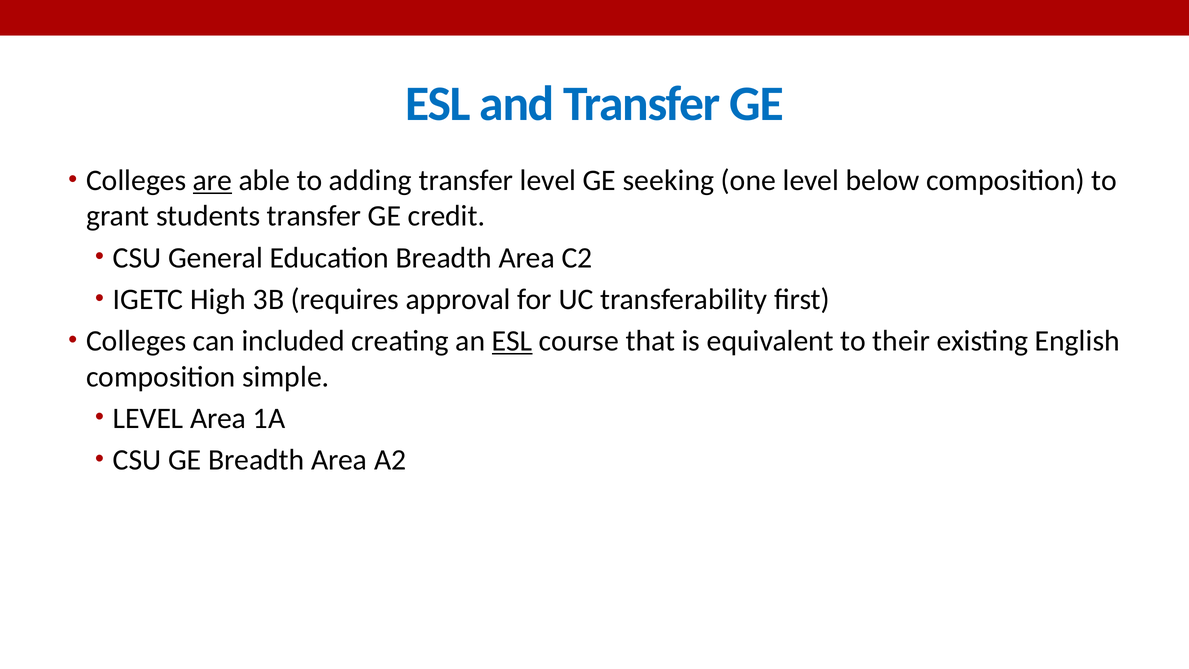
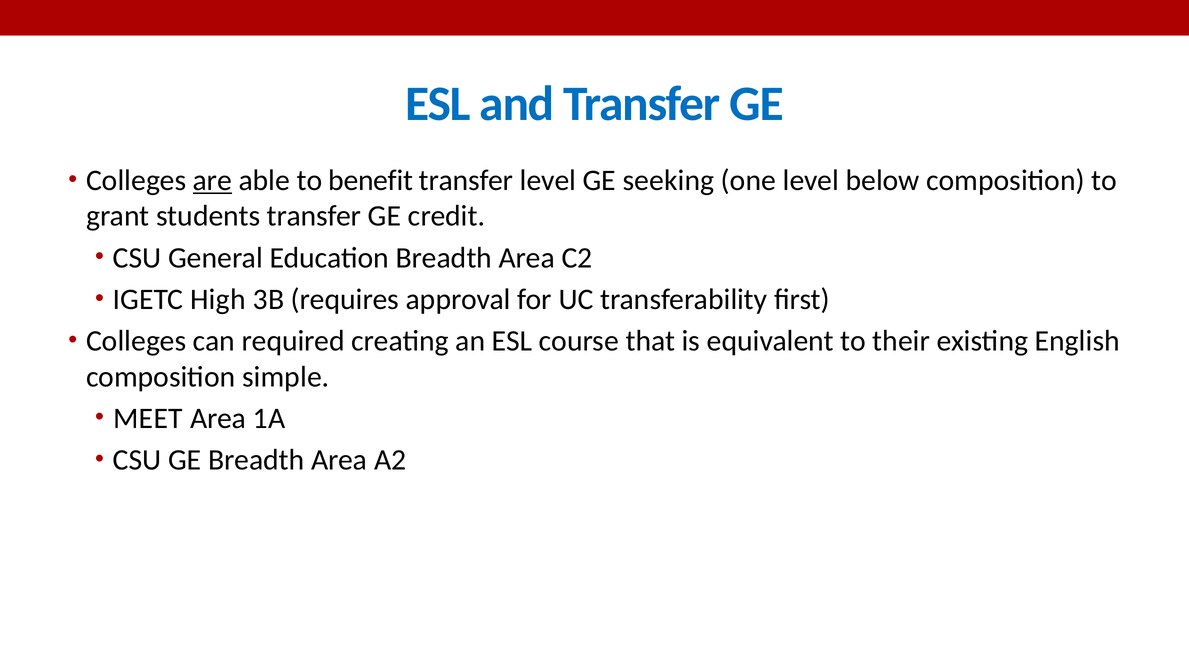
adding: adding -> benefit
included: included -> required
ESL at (512, 341) underline: present -> none
LEVEL at (148, 418): LEVEL -> MEET
